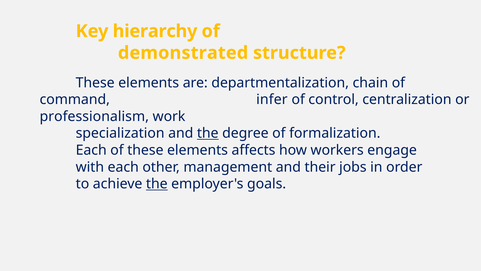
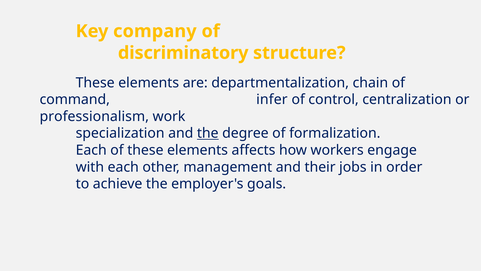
hierarchy: hierarchy -> company
demonstrated: demonstrated -> discriminatory
the at (157, 184) underline: present -> none
